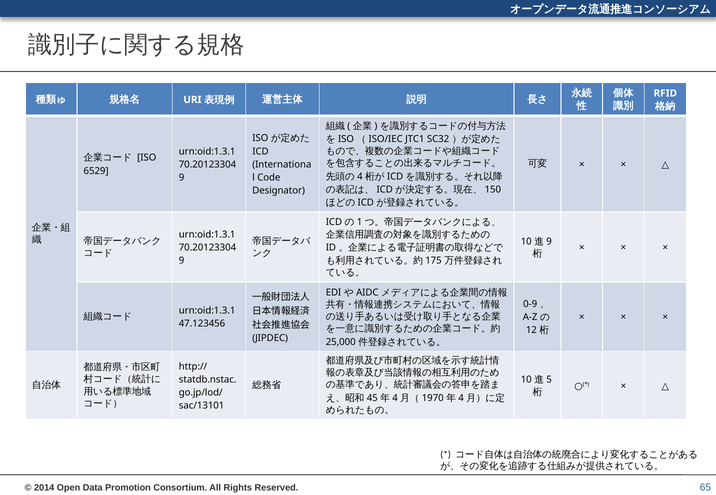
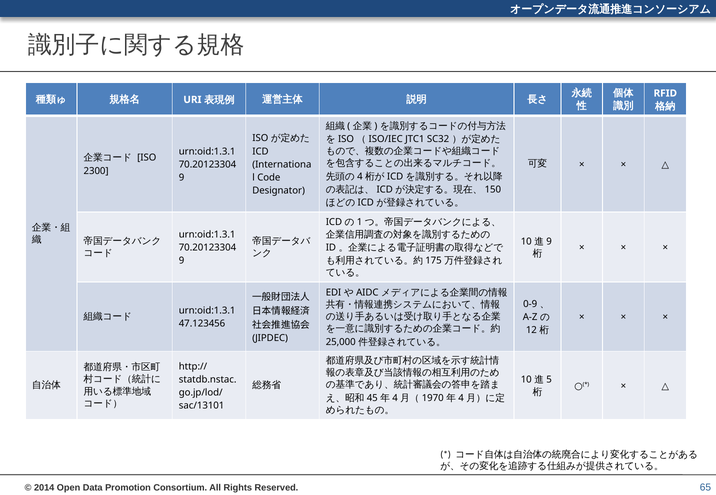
6529: 6529 -> 2300
